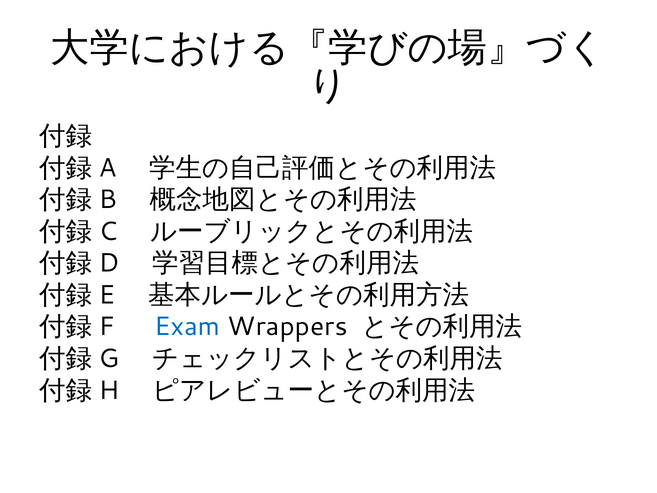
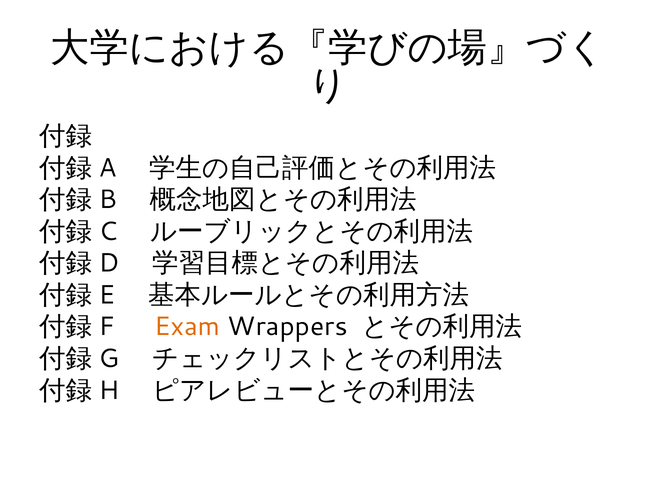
Exam colour: blue -> orange
